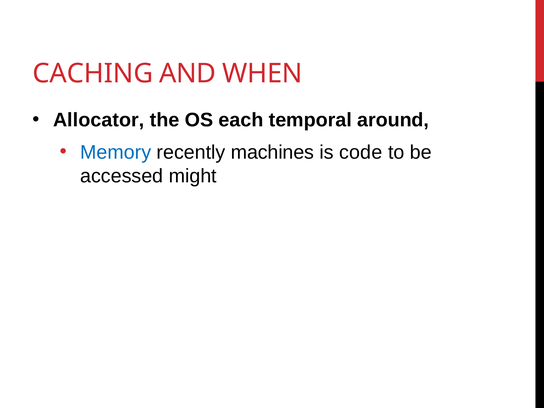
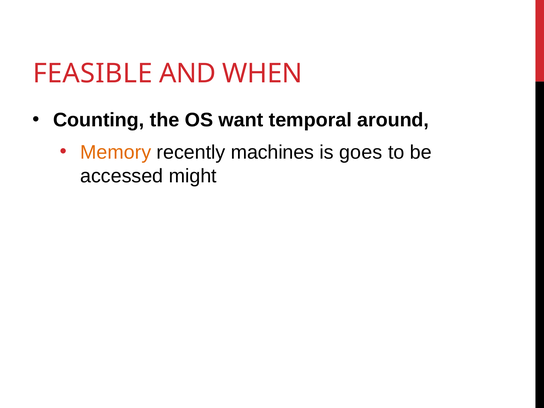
CACHING: CACHING -> FEASIBLE
Allocator: Allocator -> Counting
each: each -> want
Memory colour: blue -> orange
code: code -> goes
